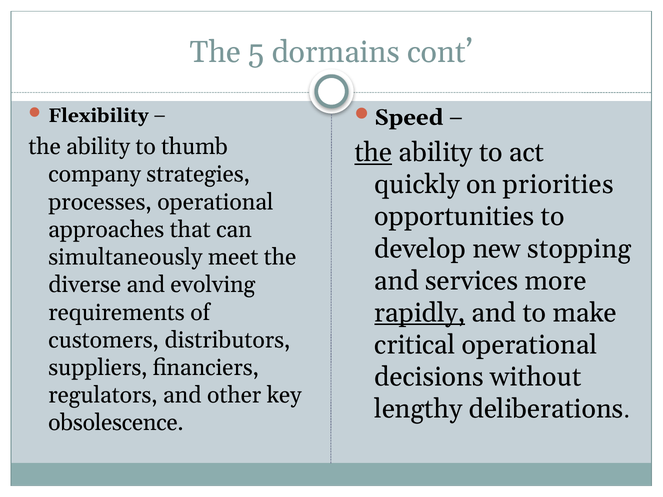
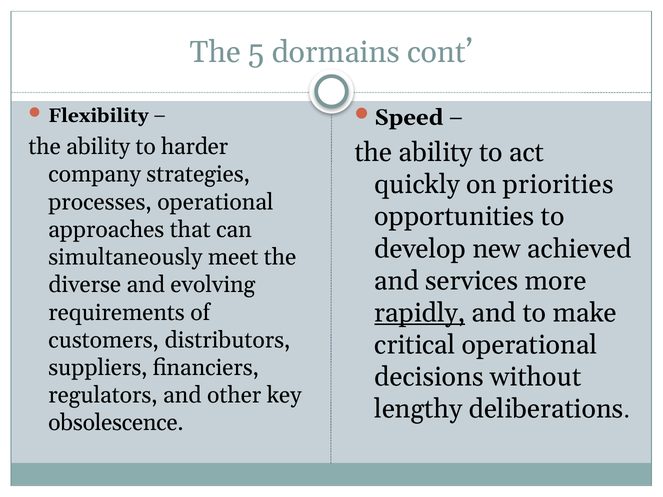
thumb: thumb -> harder
the at (373, 153) underline: present -> none
stopping: stopping -> achieved
